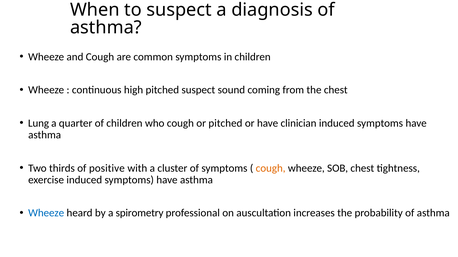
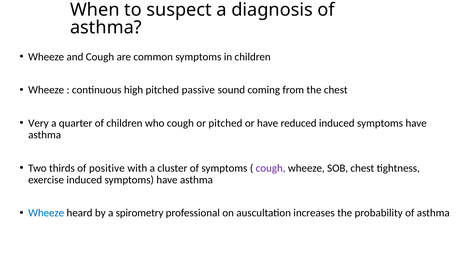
pitched suspect: suspect -> passive
Lung: Lung -> Very
clinician: clinician -> reduced
cough at (271, 168) colour: orange -> purple
